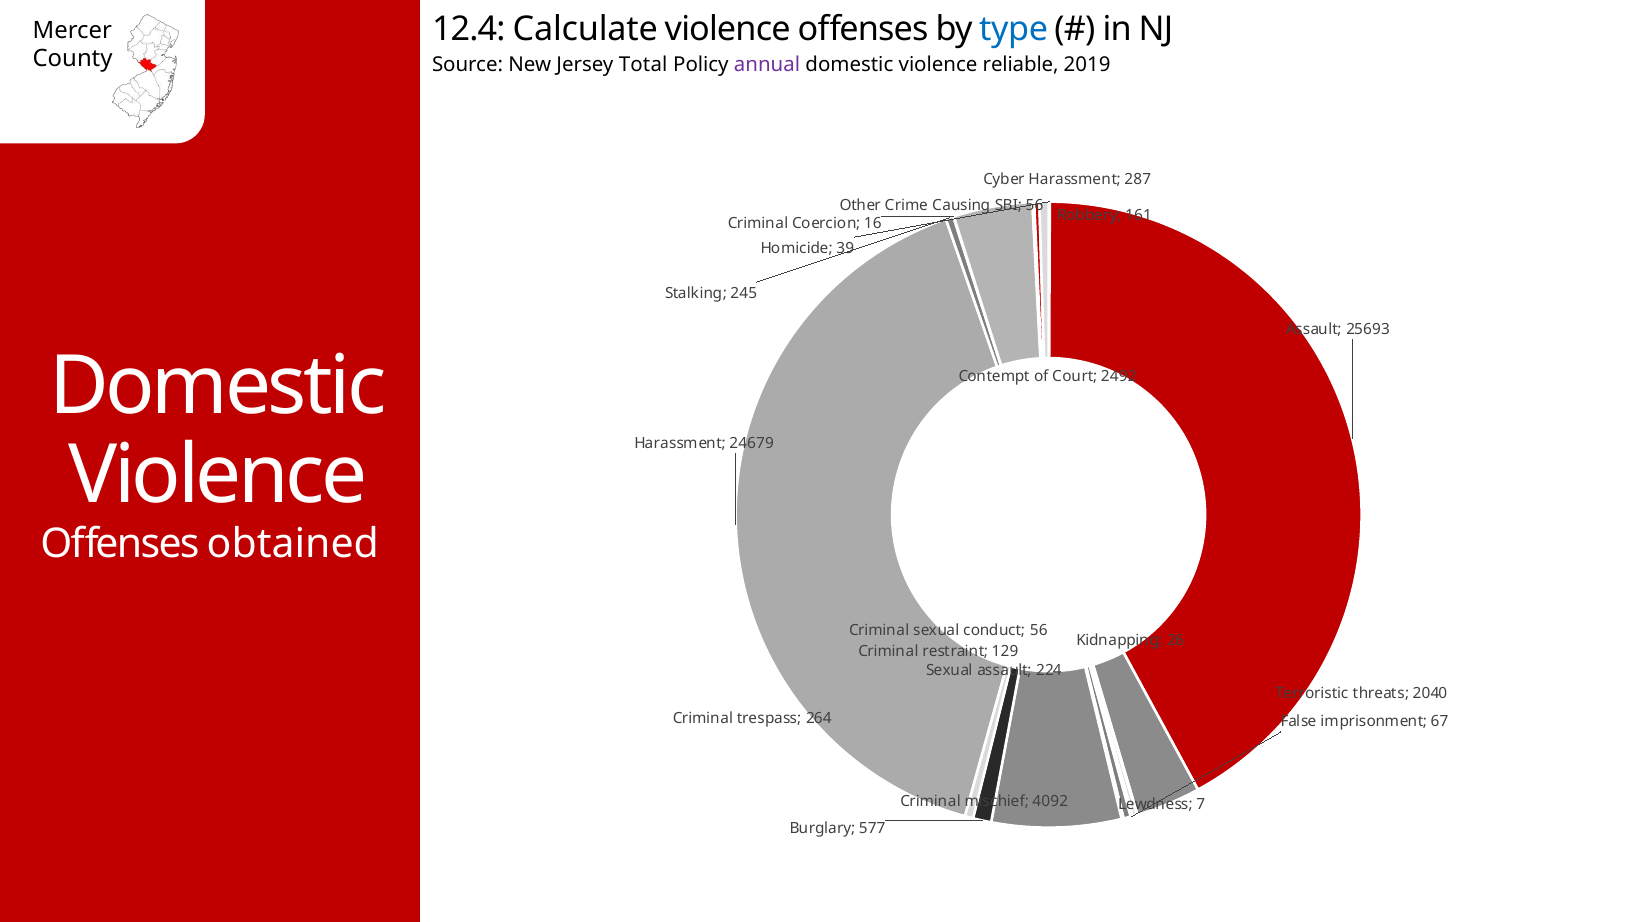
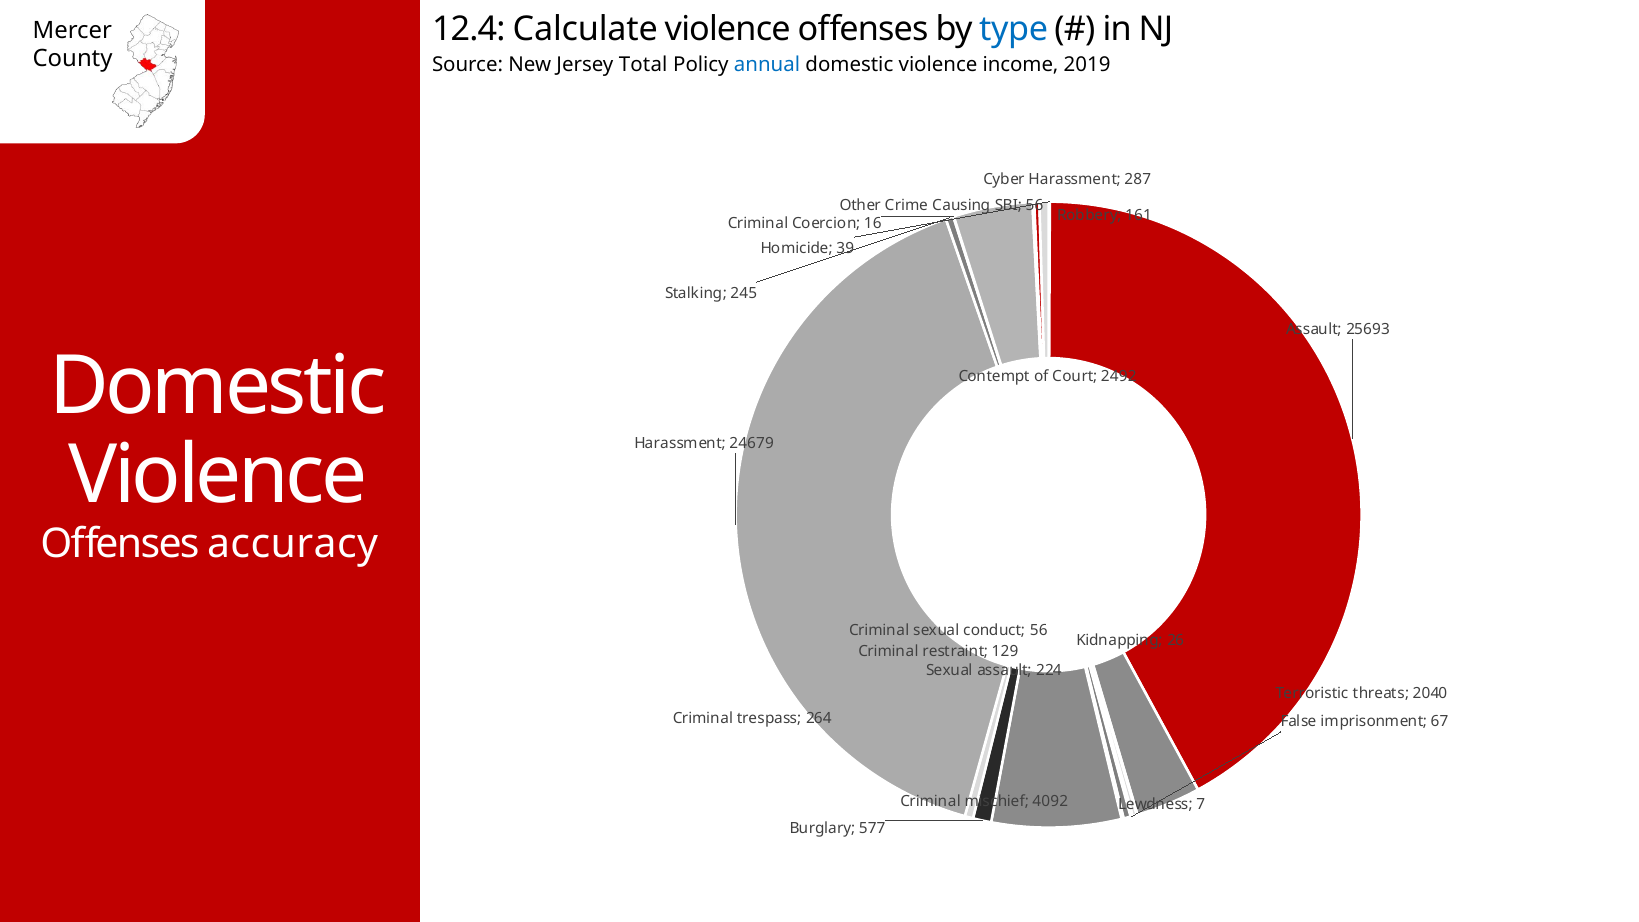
annual colour: purple -> blue
reliable: reliable -> income
obtained: obtained -> accuracy
